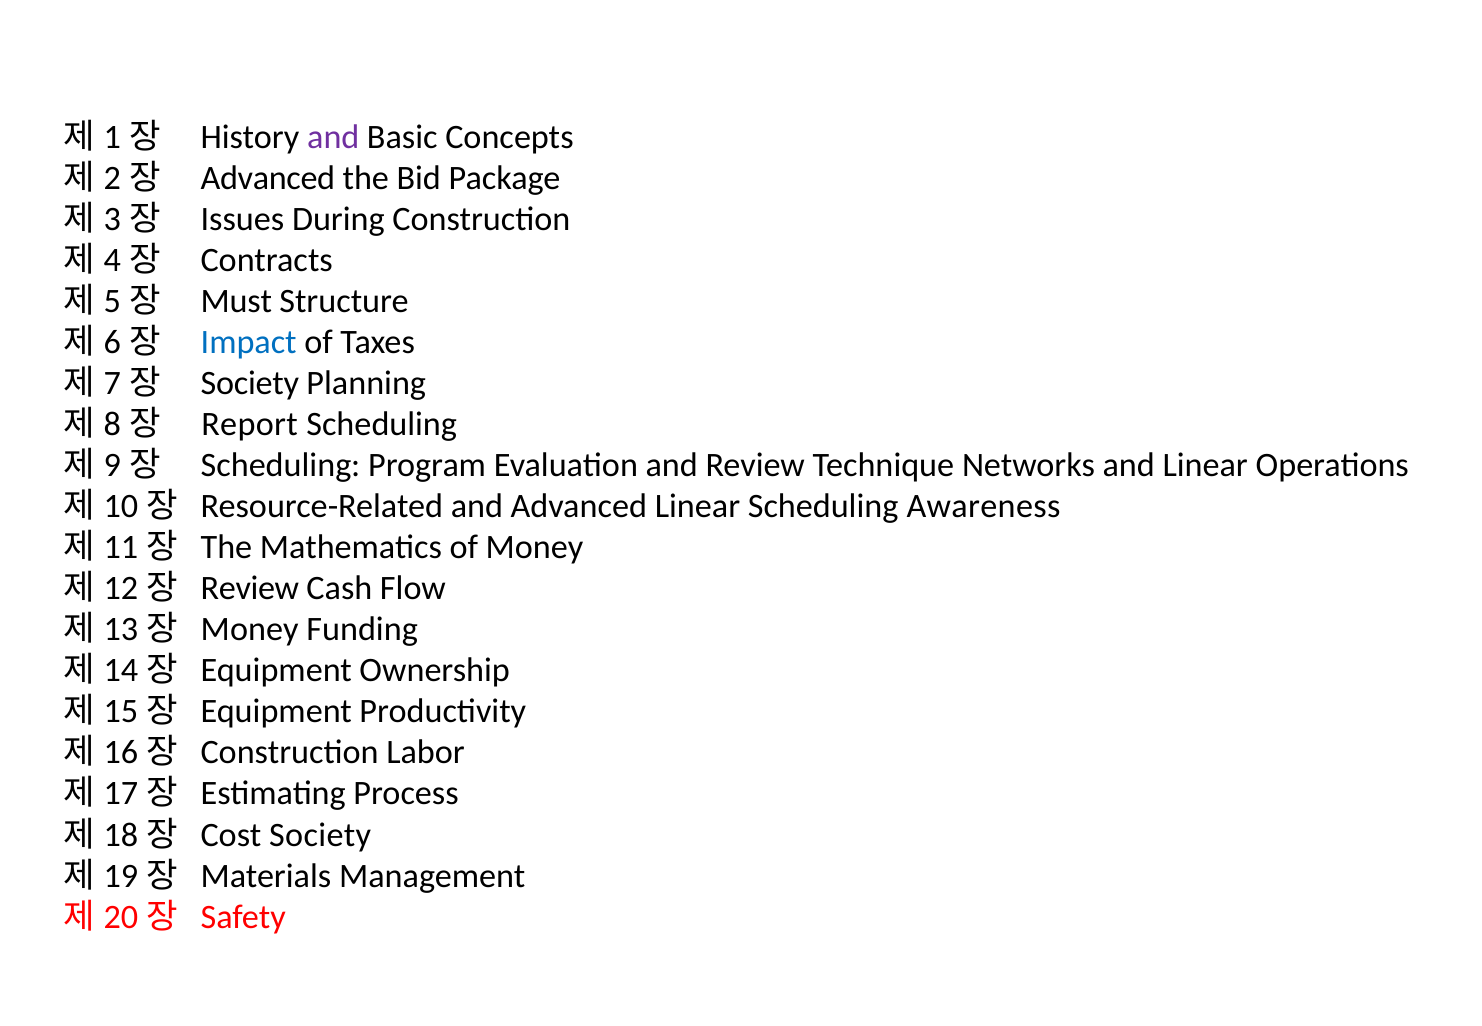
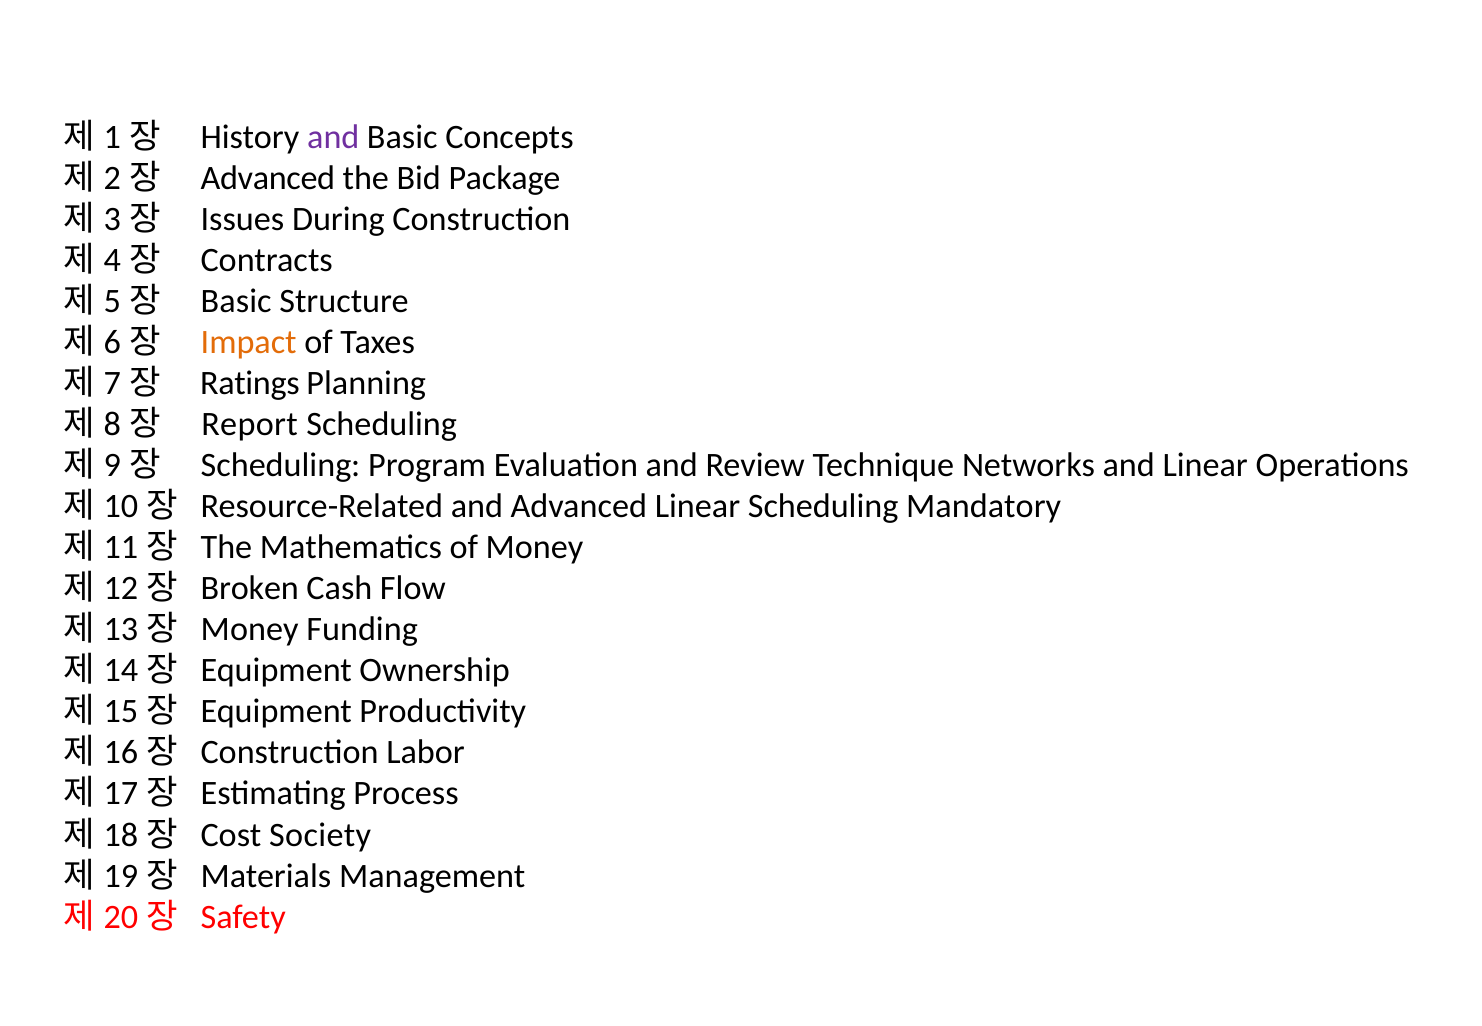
Must at (236, 301): Must -> Basic
Impact colour: blue -> orange
Society at (250, 383): Society -> Ratings
Awareness: Awareness -> Mandatory
Review at (250, 588): Review -> Broken
